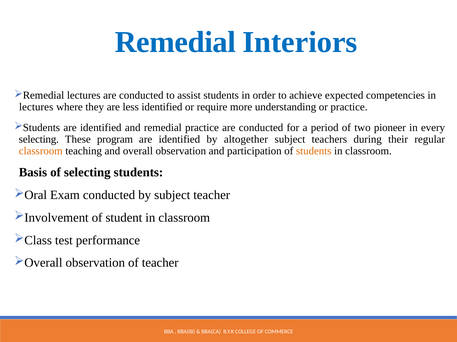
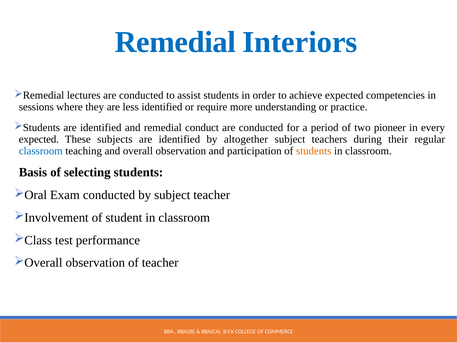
lectures at (36, 107): lectures -> sessions
remedial practice: practice -> conduct
selecting at (39, 140): selecting -> expected
program: program -> subjects
classroom at (41, 151) colour: orange -> blue
